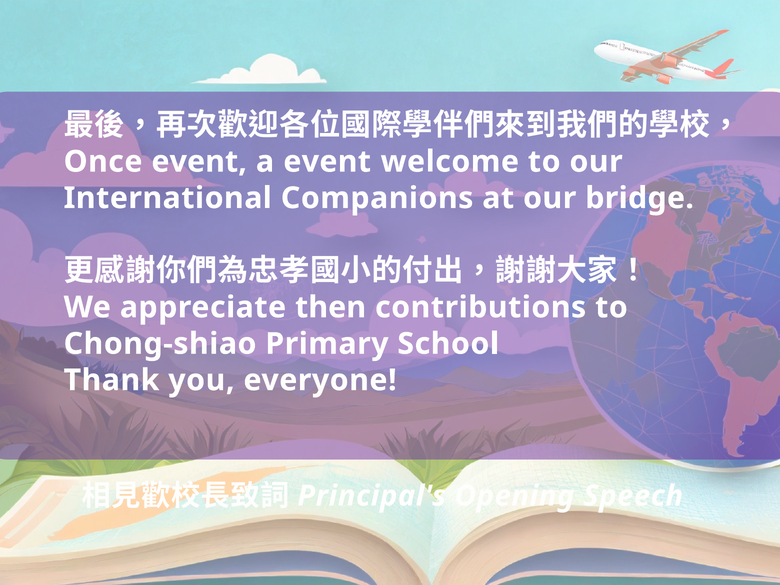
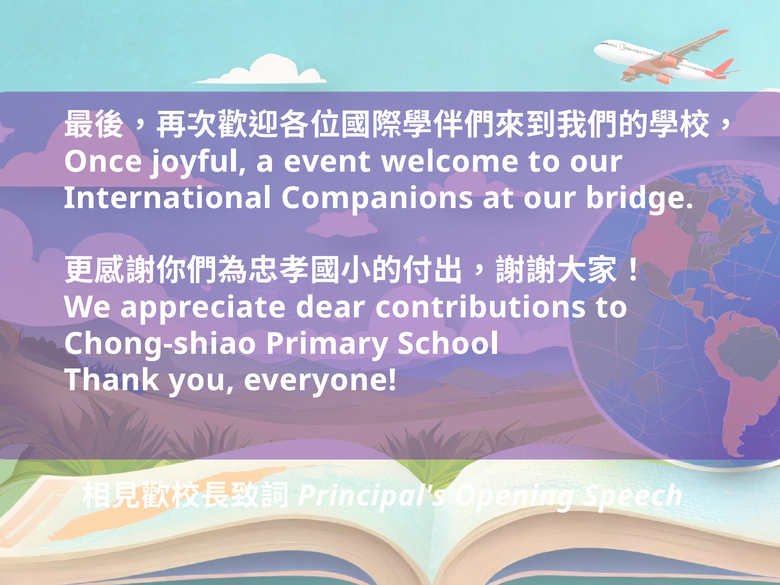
Once event: event -> joyful
then: then -> dear
